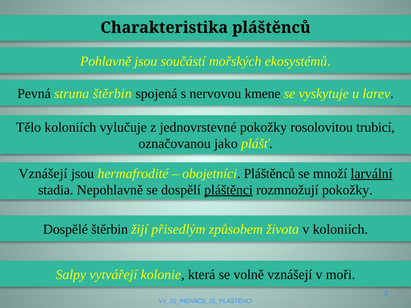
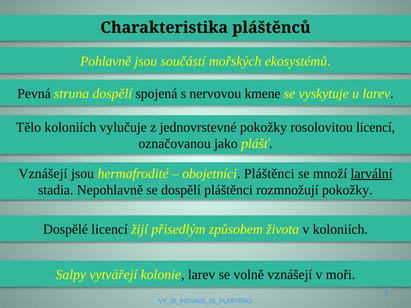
struna štěrbin: štěrbin -> dospělí
rosolovitou trubicí: trubicí -> licencí
obojetníci Pláštěnců: Pláštěnců -> Pláštěnci
pláštěnci at (229, 190) underline: present -> none
Dospělé štěrbin: štěrbin -> licencí
kolonie která: která -> larev
